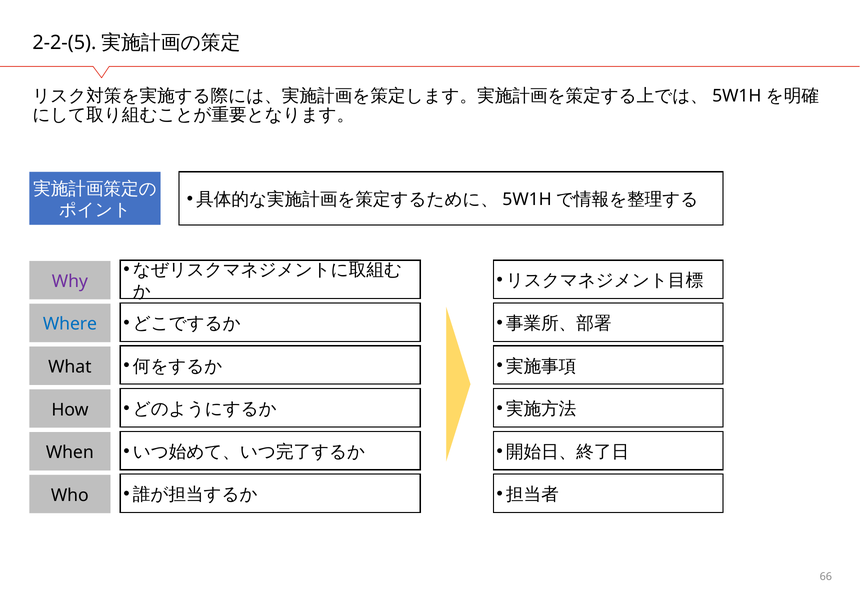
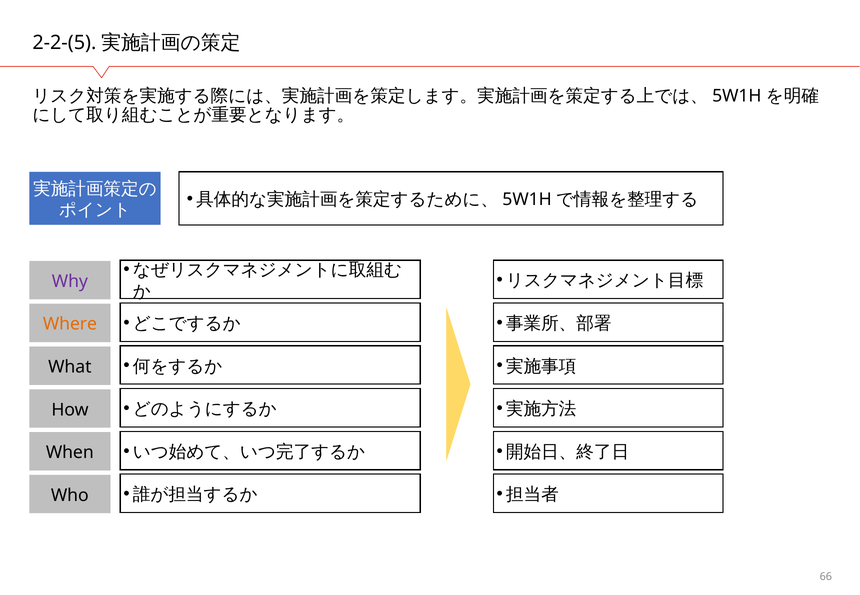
Where colour: blue -> orange
